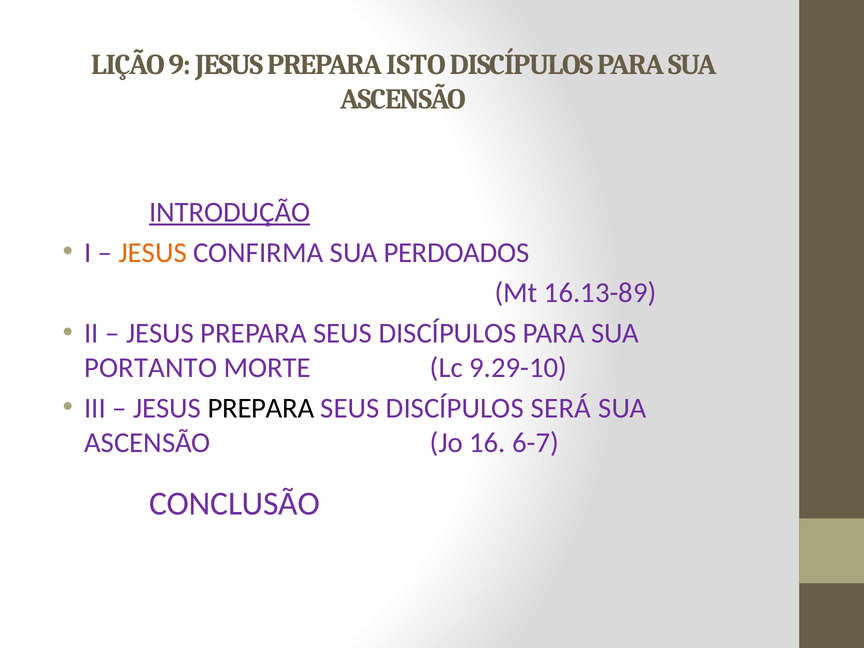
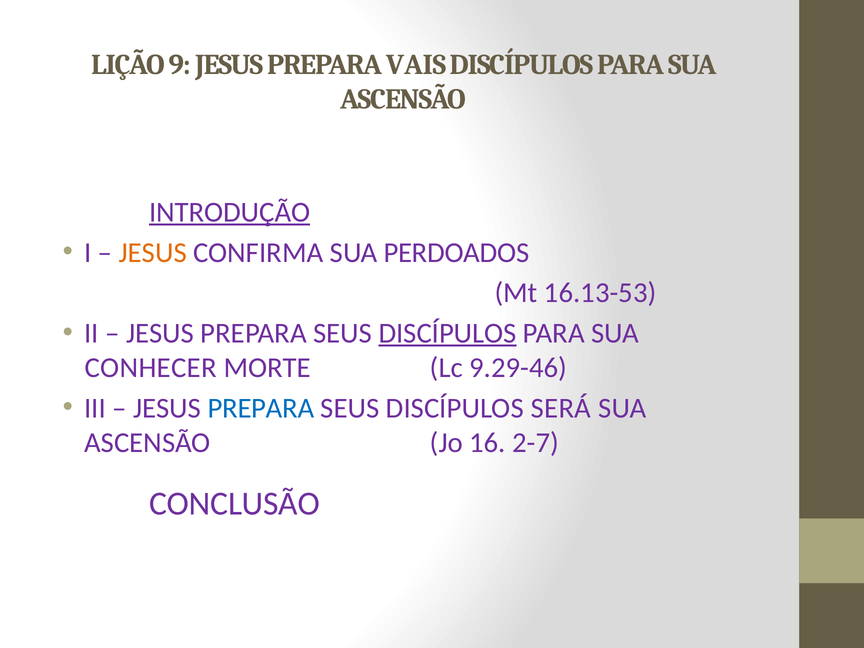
ISTO: ISTO -> VAIS
16.13-89: 16.13-89 -> 16.13-53
DISCÍPULOS at (448, 333) underline: none -> present
PORTANTO: PORTANTO -> CONHECER
9.29-10: 9.29-10 -> 9.29-46
PREPARA at (261, 408) colour: black -> blue
6-7: 6-7 -> 2-7
